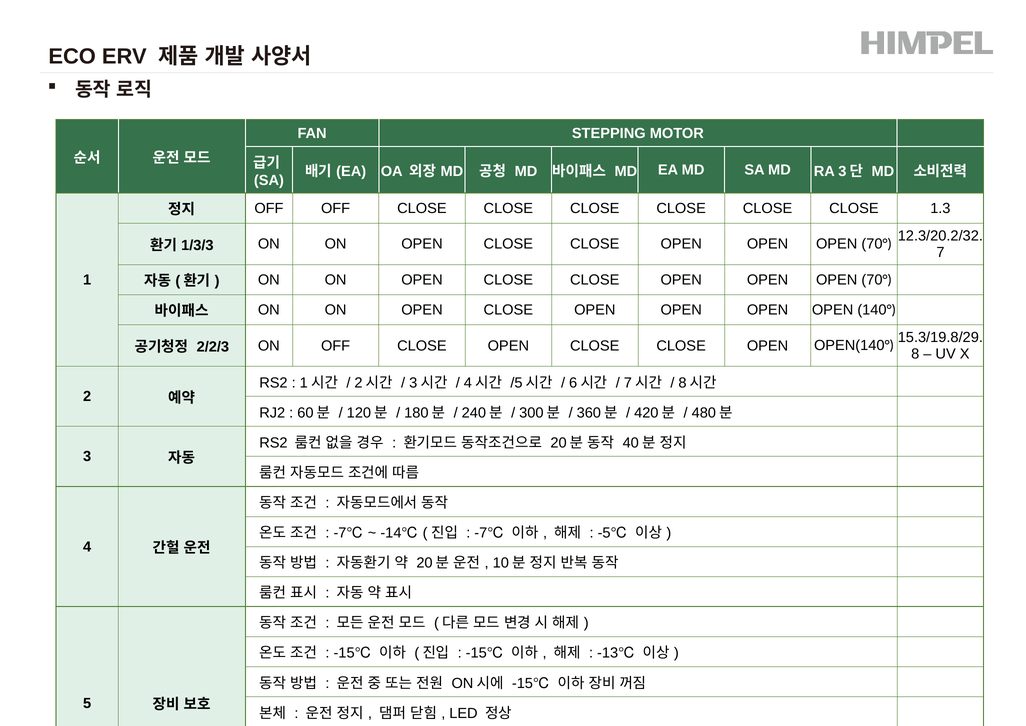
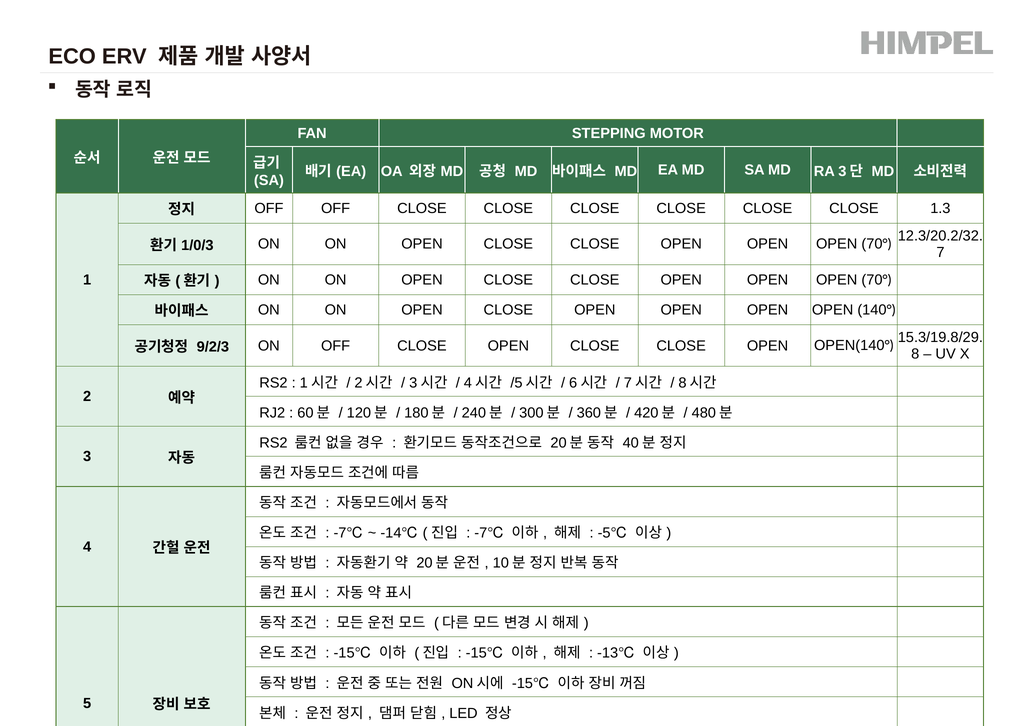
1/3/3: 1/3/3 -> 1/0/3
2/2/3: 2/2/3 -> 9/2/3
